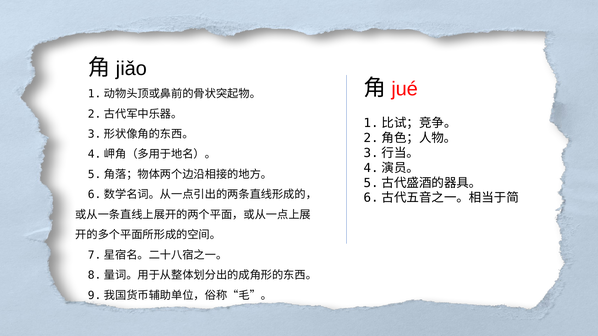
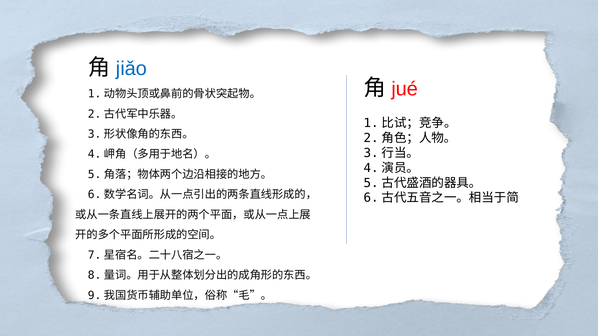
jiǎo colour: black -> blue
